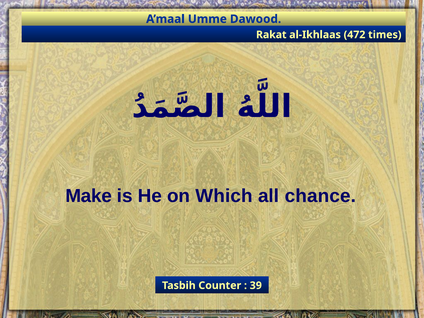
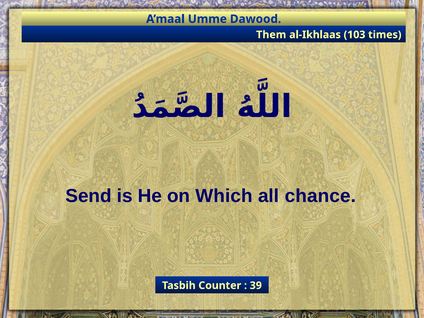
Rakat: Rakat -> Them
472: 472 -> 103
Make: Make -> Send
